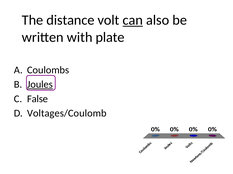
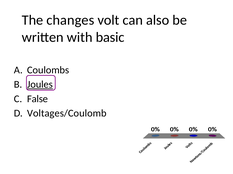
distance: distance -> changes
can underline: present -> none
plate: plate -> basic
